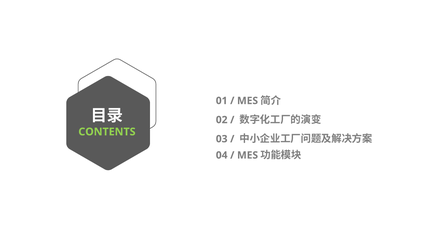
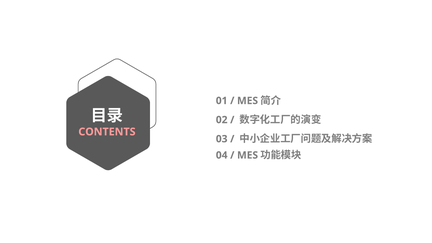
CONTENTS colour: light green -> pink
